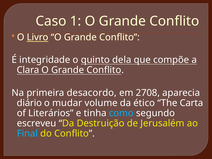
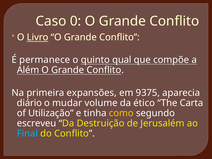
1: 1 -> 0
integridade: integridade -> permanece
dela: dela -> qual
Clara: Clara -> Além
desacordo: desacordo -> expansões
2708: 2708 -> 9375
Literários: Literários -> Utilização
como colour: light blue -> yellow
